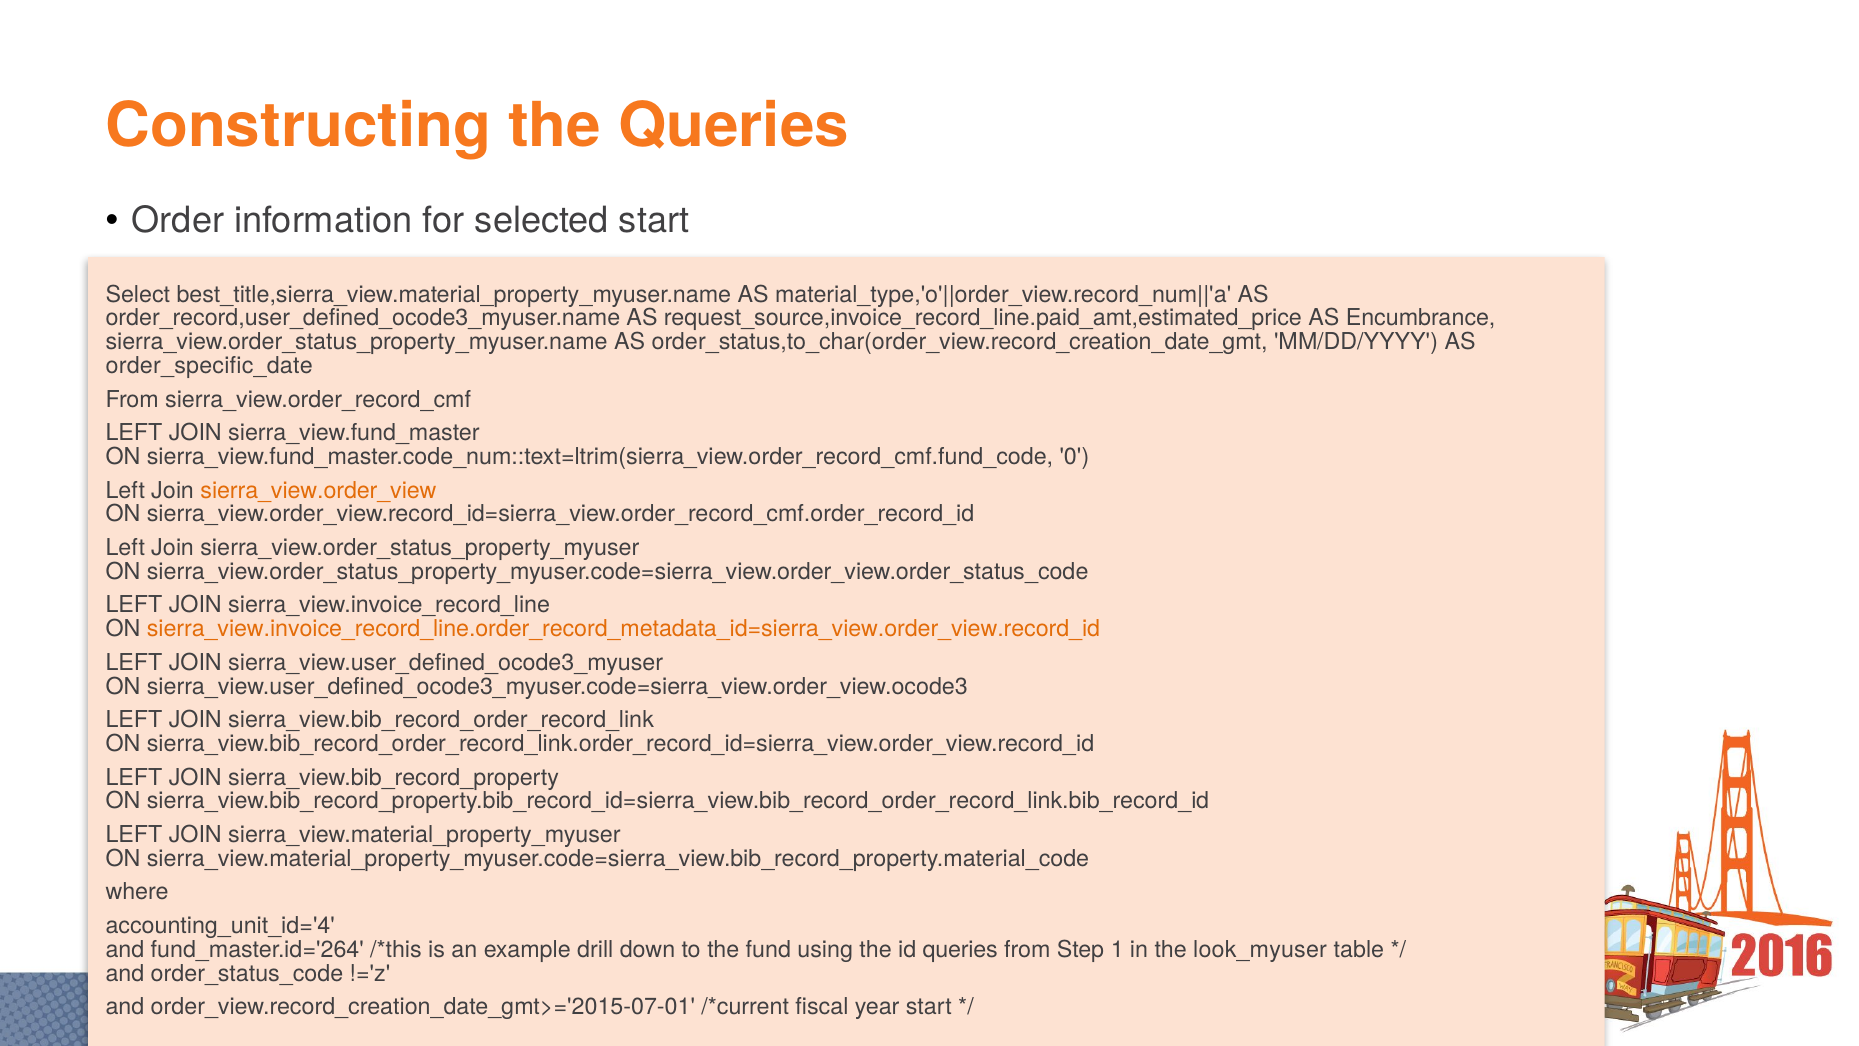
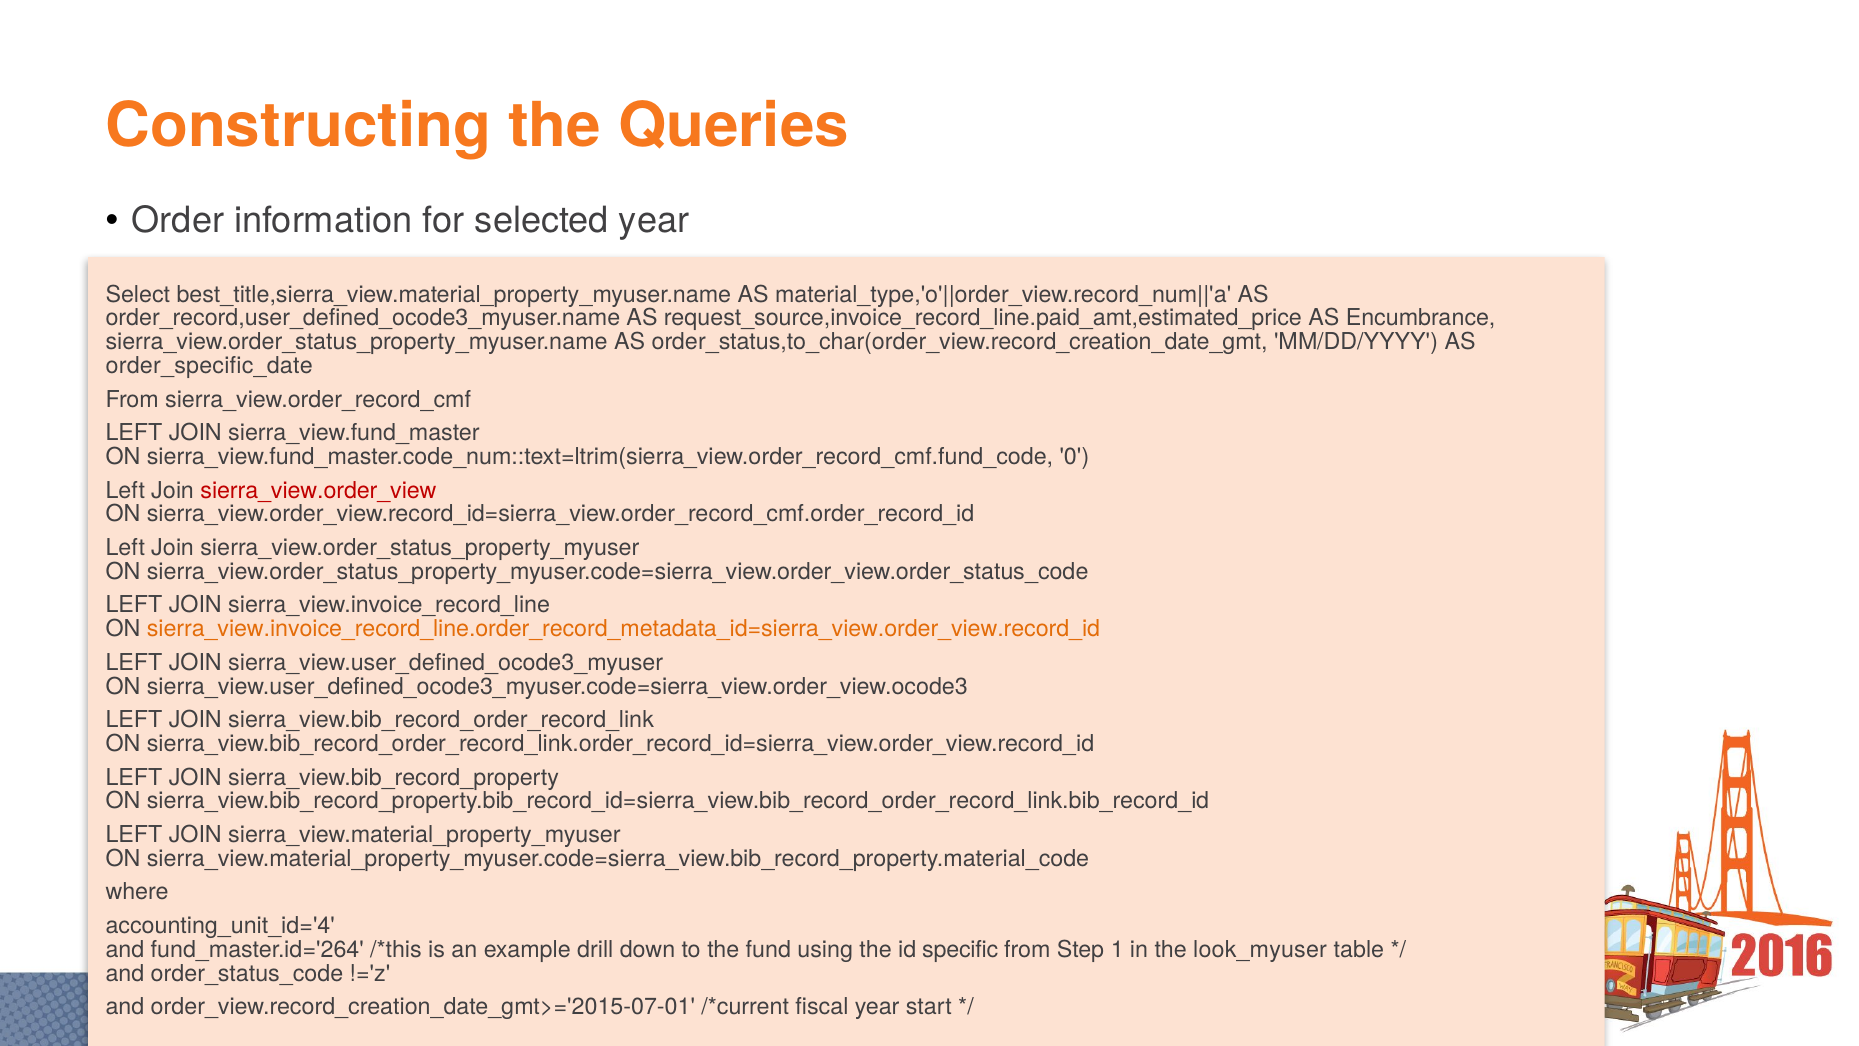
selected start: start -> year
sierra_view.order_view colour: orange -> red
id queries: queries -> specific
